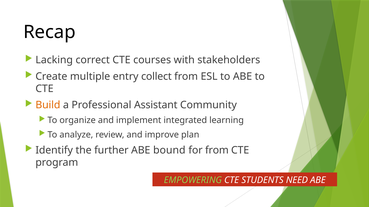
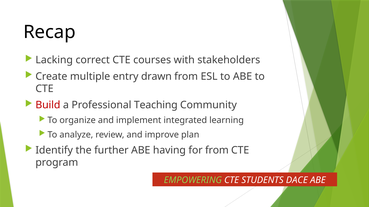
collect: collect -> drawn
Build colour: orange -> red
Assistant: Assistant -> Teaching
bound: bound -> having
NEED: NEED -> DACE
